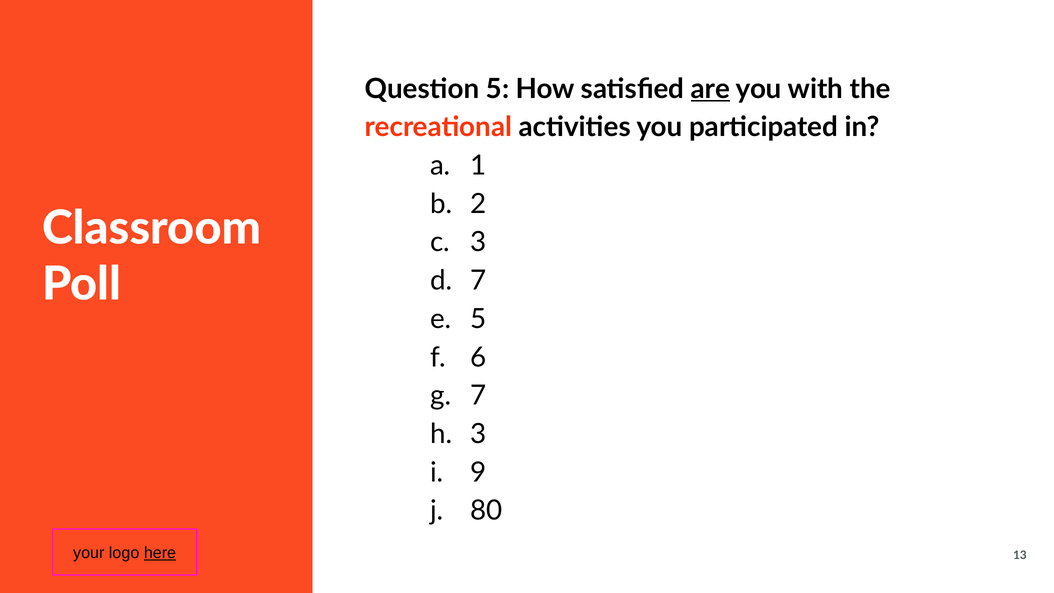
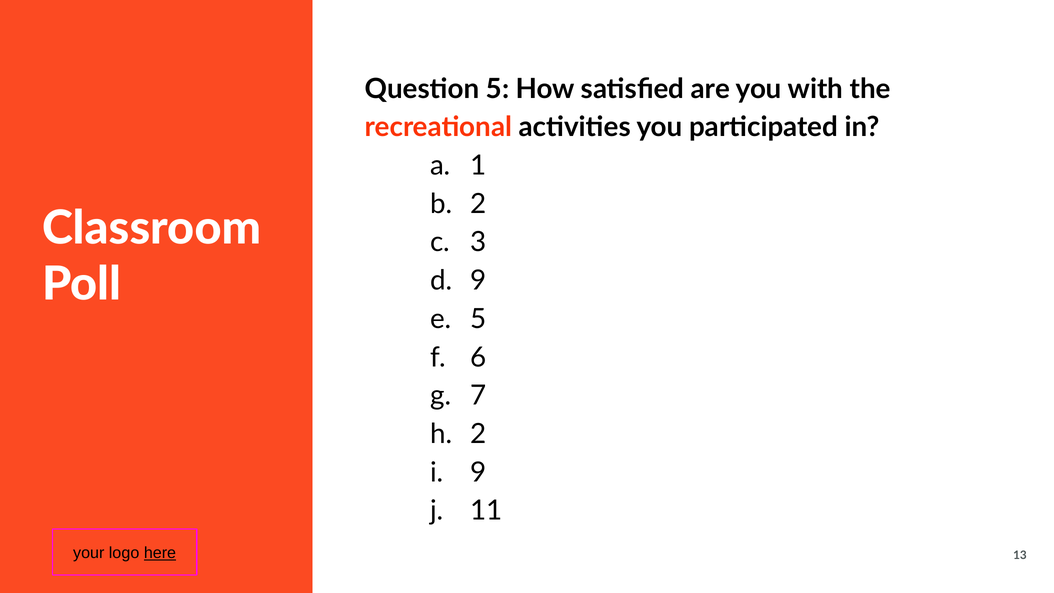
are underline: present -> none
7 at (478, 281): 7 -> 9
3 at (478, 434): 3 -> 2
80: 80 -> 11
